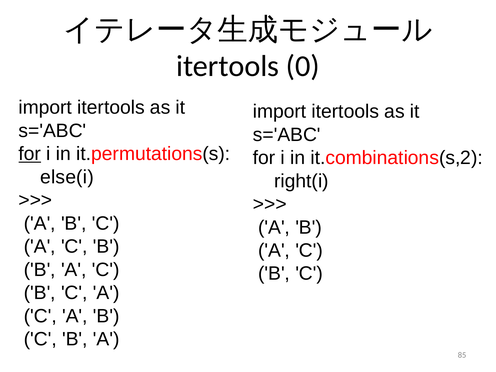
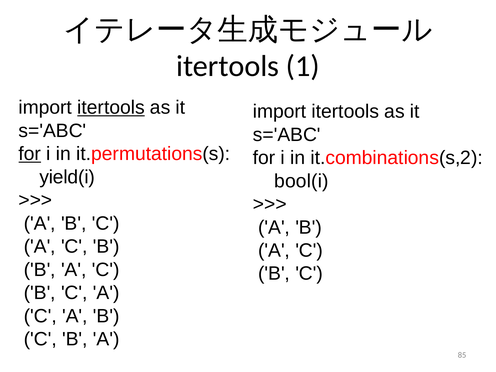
0: 0 -> 1
itertools at (111, 108) underline: none -> present
else(i: else(i -> yield(i
right(i: right(i -> bool(i
